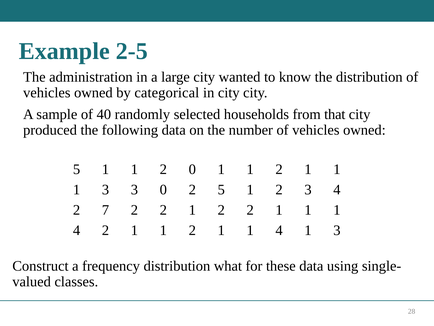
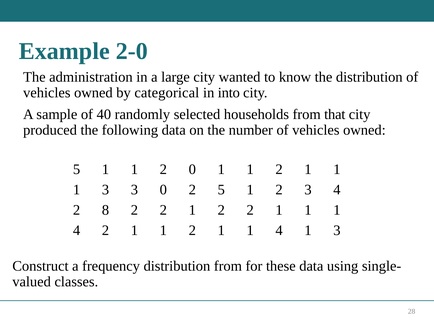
2-5: 2-5 -> 2-0
in city: city -> into
7: 7 -> 8
distribution what: what -> from
